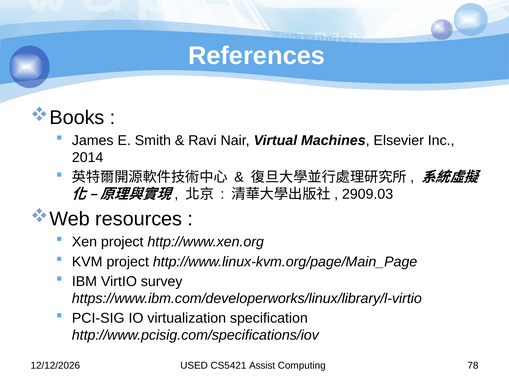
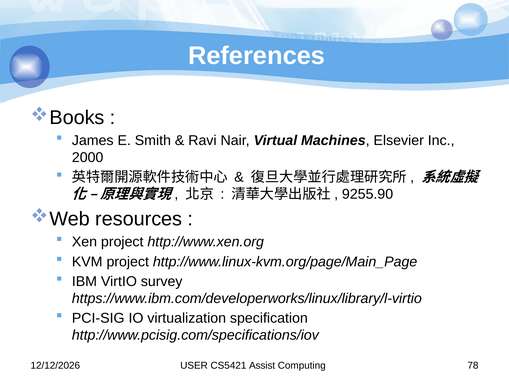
2014: 2014 -> 2000
2909.03: 2909.03 -> 9255.90
USED: USED -> USER
